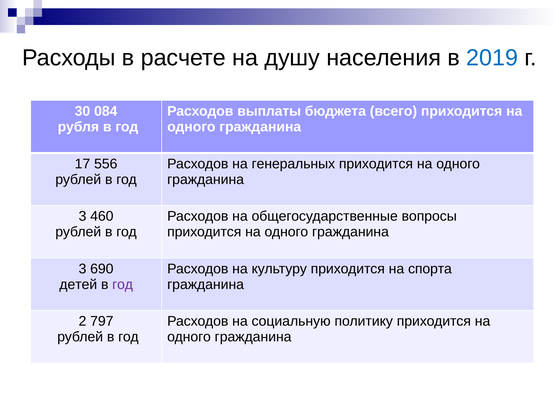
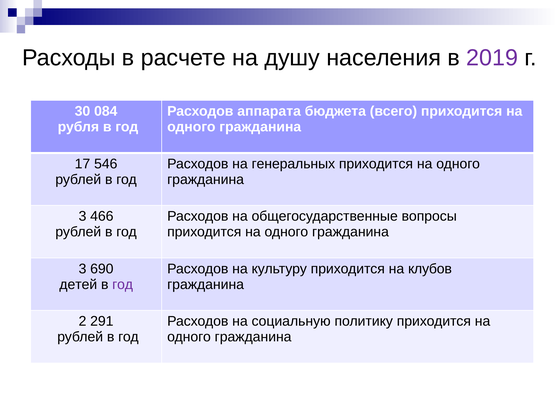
2019 colour: blue -> purple
выплаты: выплаты -> аппарата
556: 556 -> 546
460: 460 -> 466
спорта: спорта -> клубов
797: 797 -> 291
